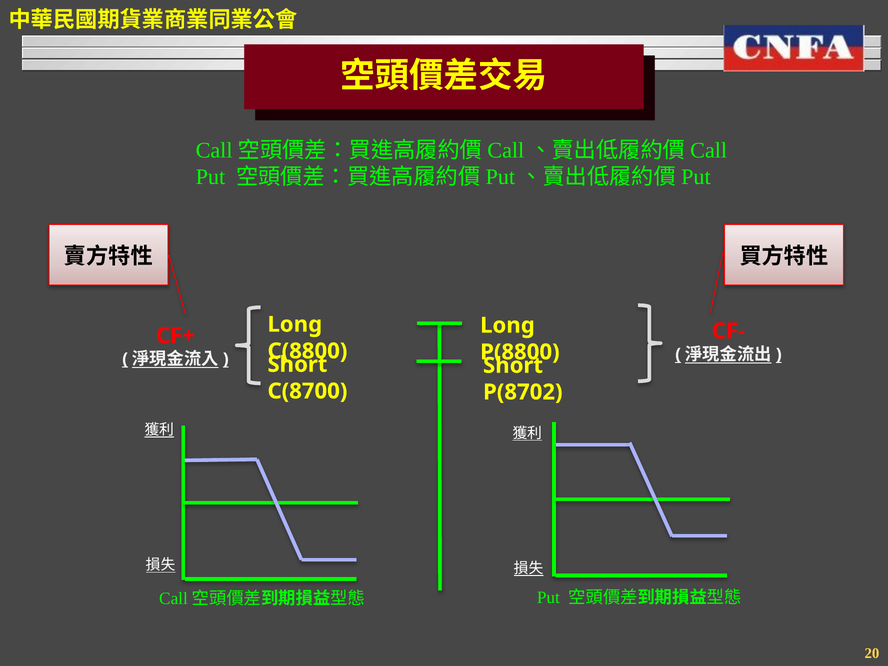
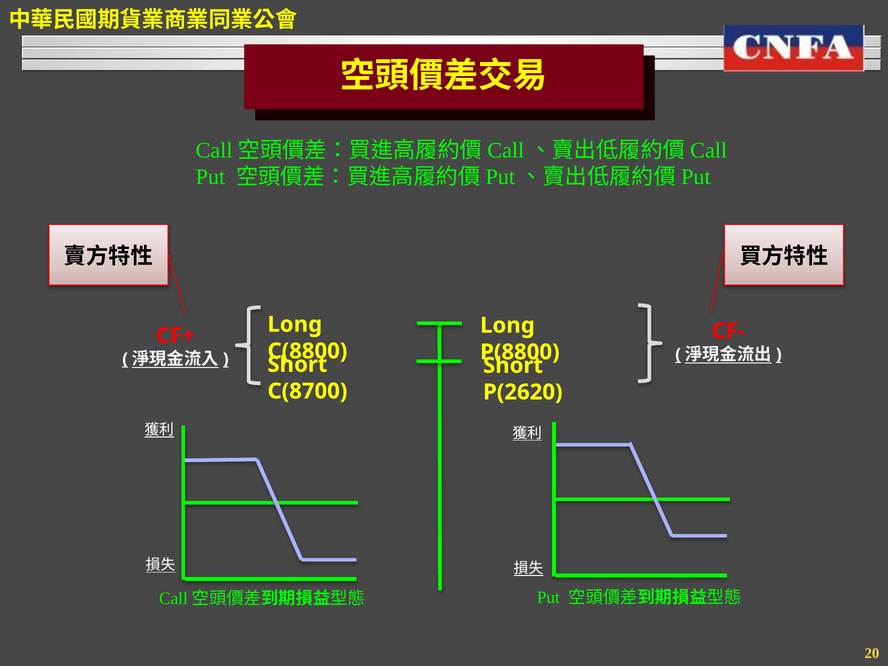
P(8702: P(8702 -> P(2620
